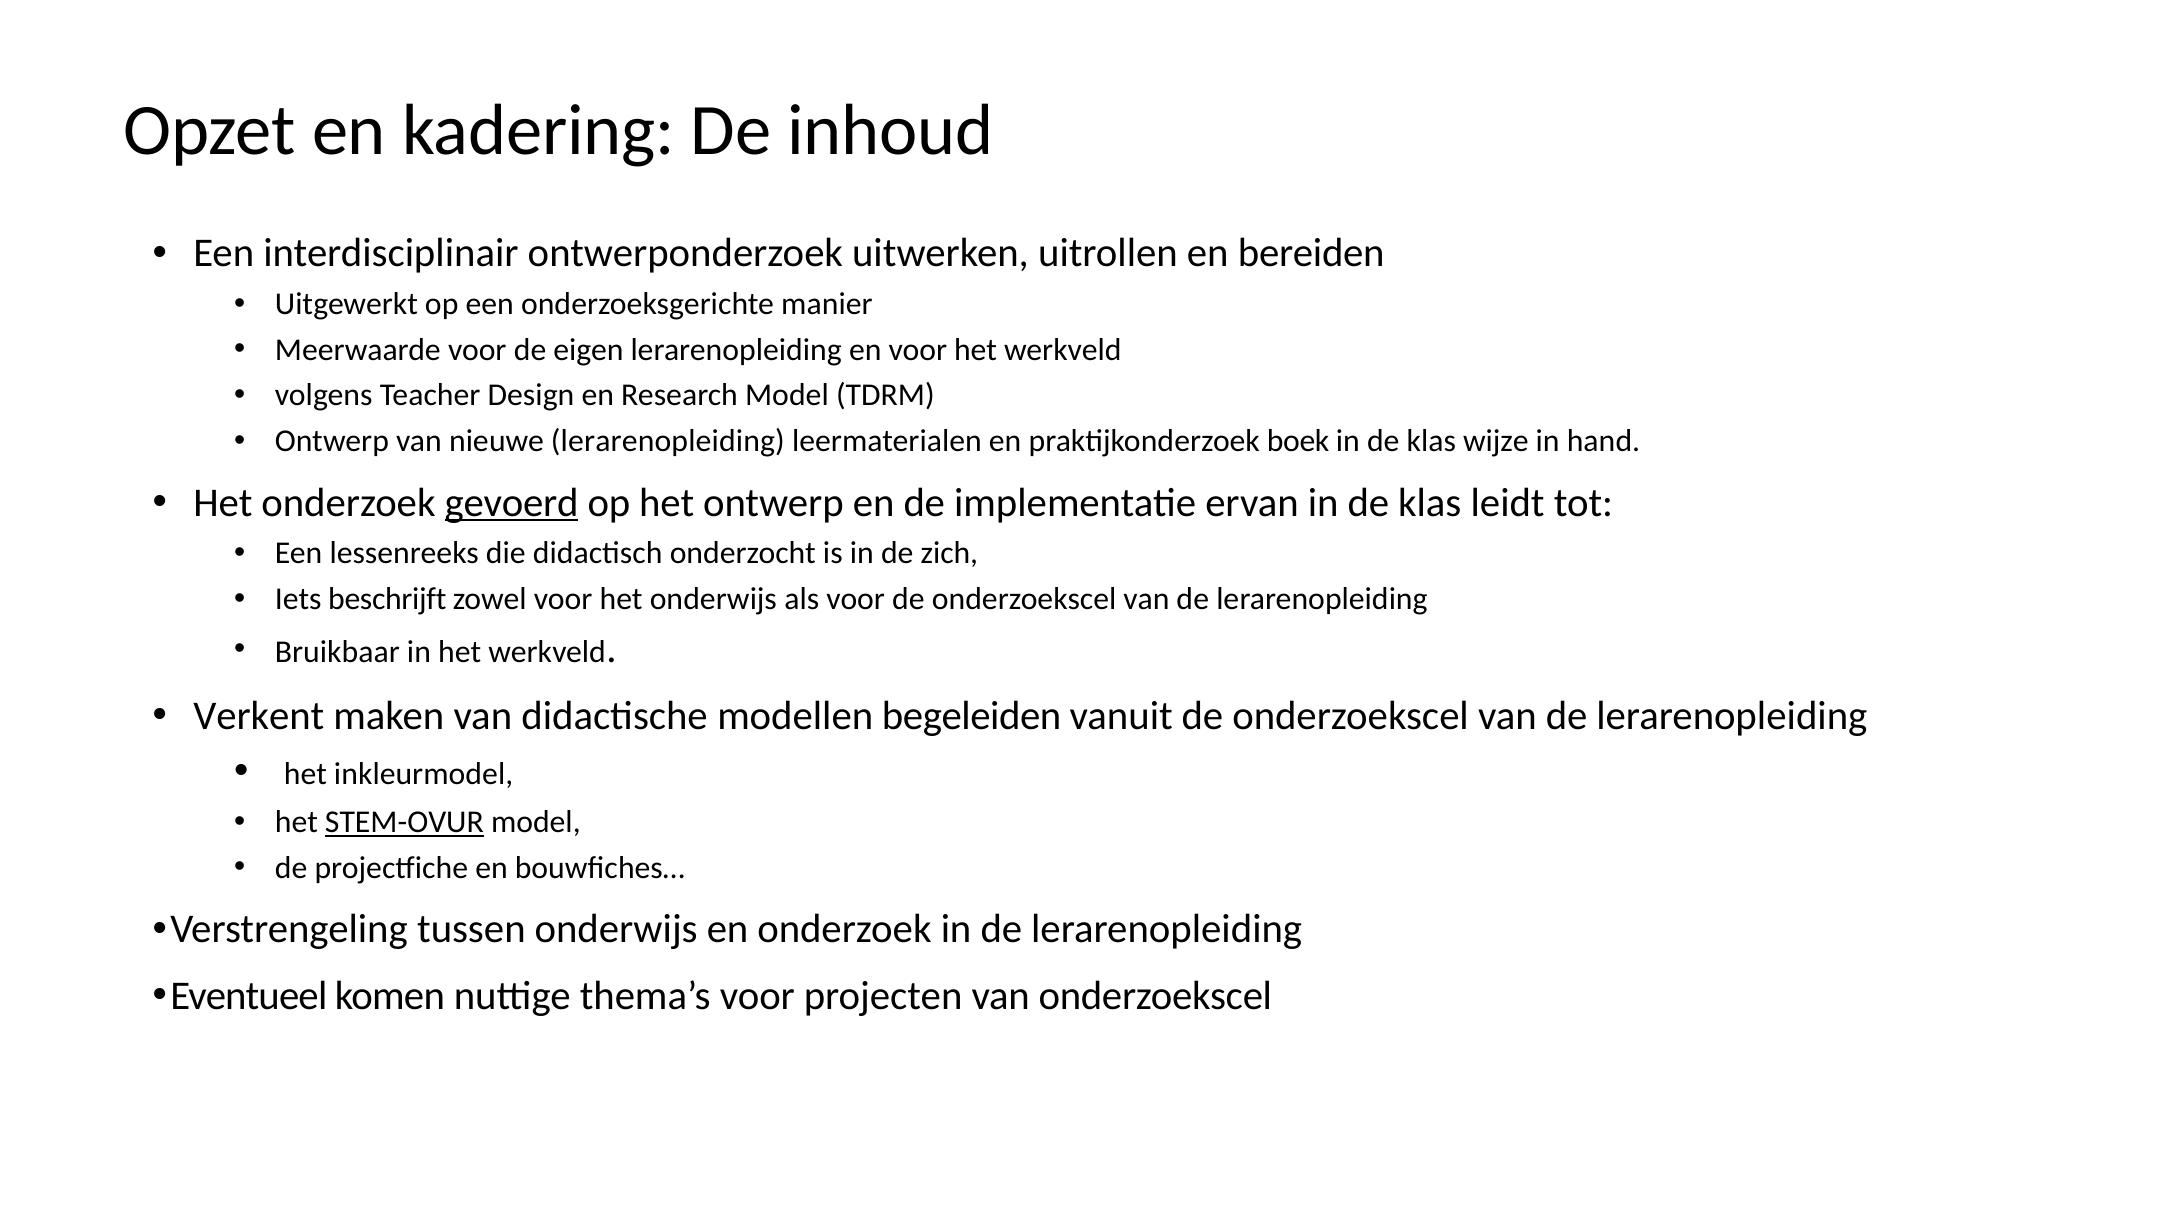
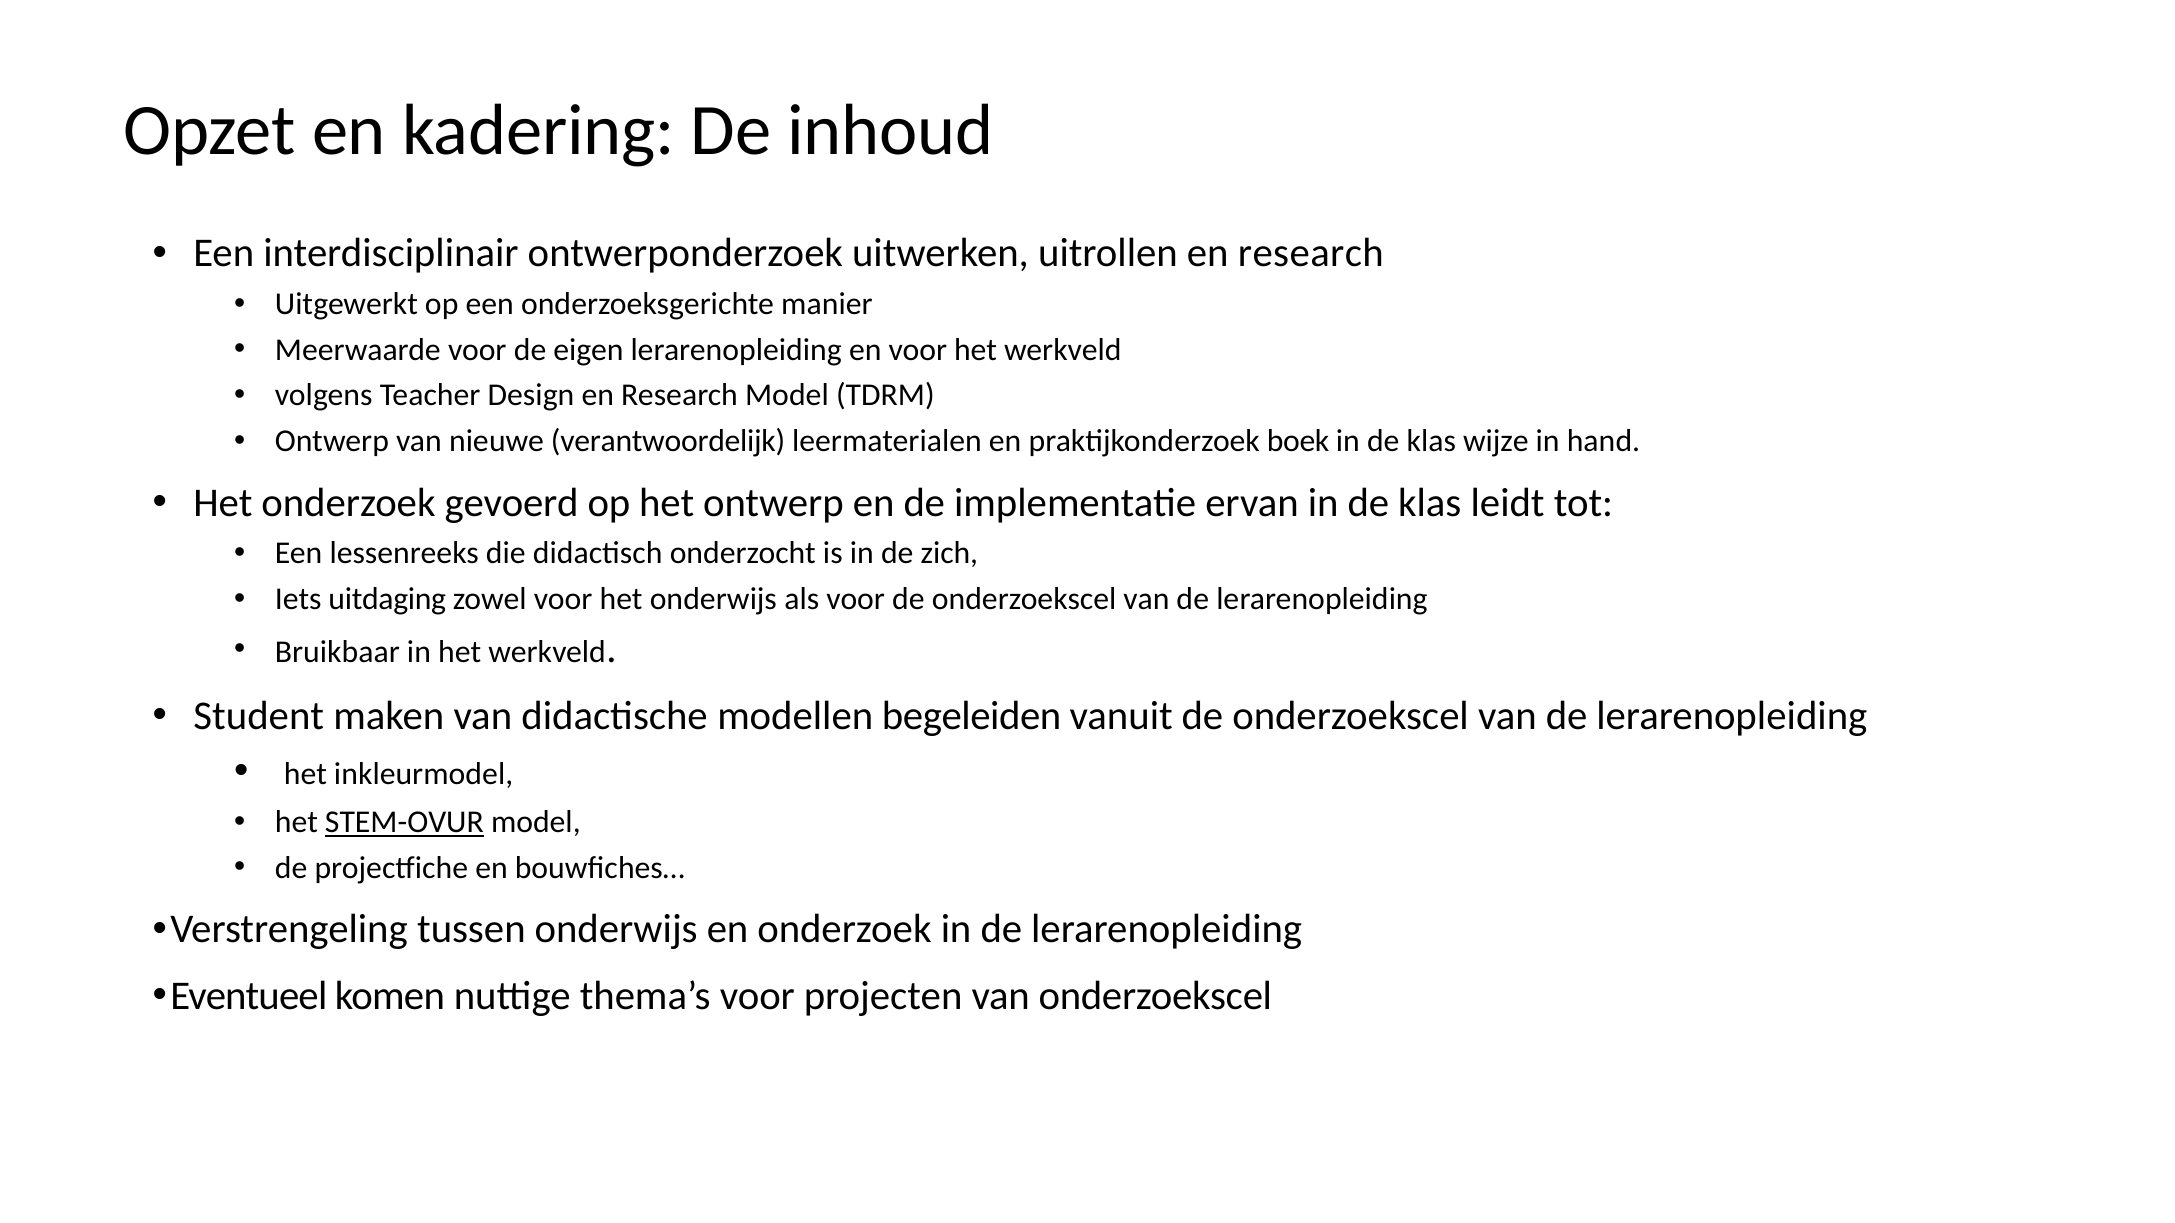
uitrollen en bereiden: bereiden -> research
nieuwe lerarenopleiding: lerarenopleiding -> verantwoordelijk
gevoerd underline: present -> none
beschrijft: beschrijft -> uitdaging
Verkent: Verkent -> Student
